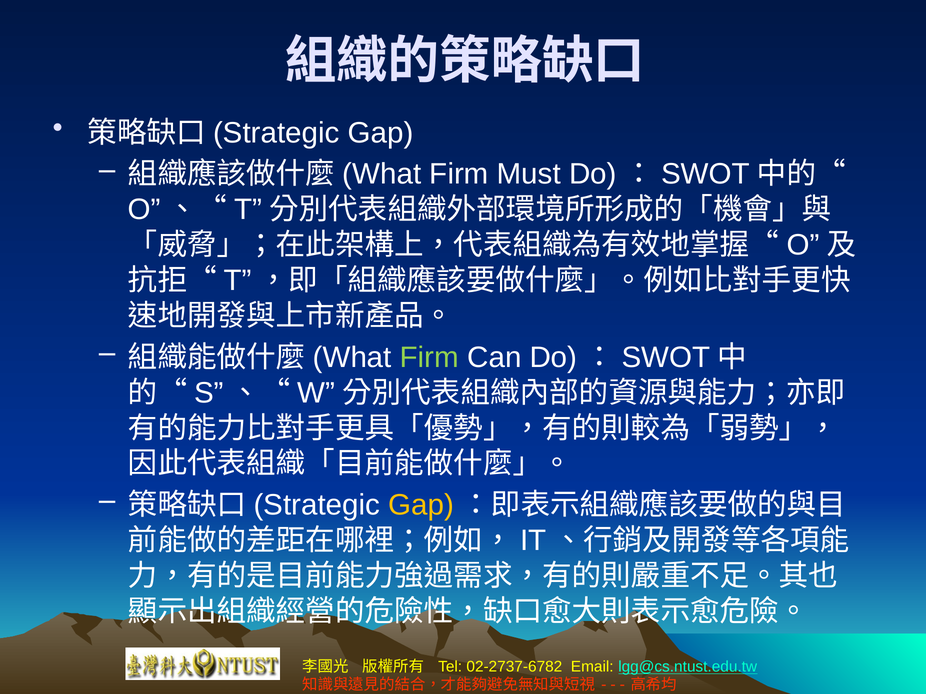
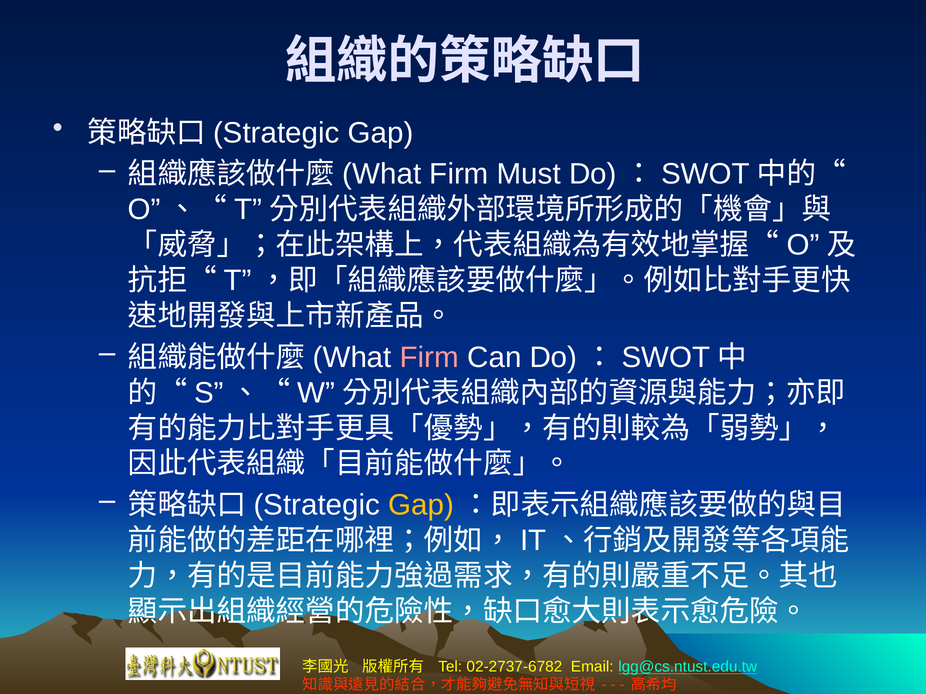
Firm at (429, 358) colour: light green -> pink
